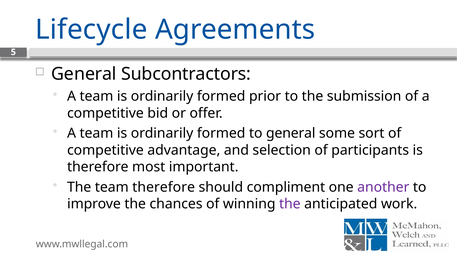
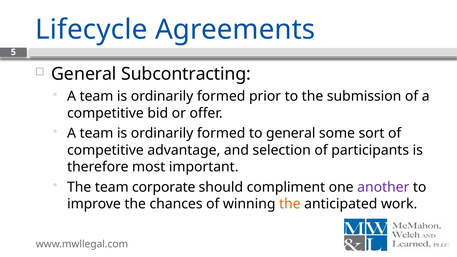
Subcontractors: Subcontractors -> Subcontracting
team therefore: therefore -> corporate
the at (290, 204) colour: purple -> orange
